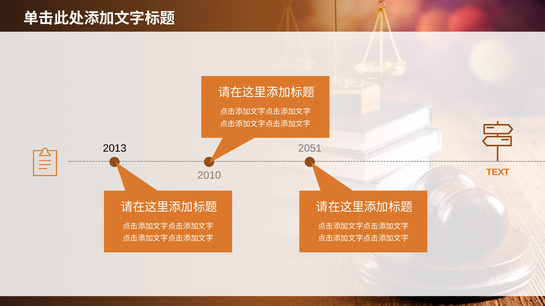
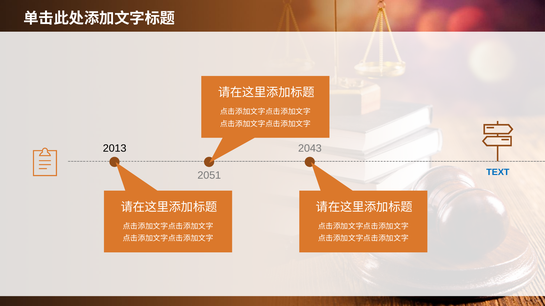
2051: 2051 -> 2043
TEXT colour: orange -> blue
2010: 2010 -> 2051
